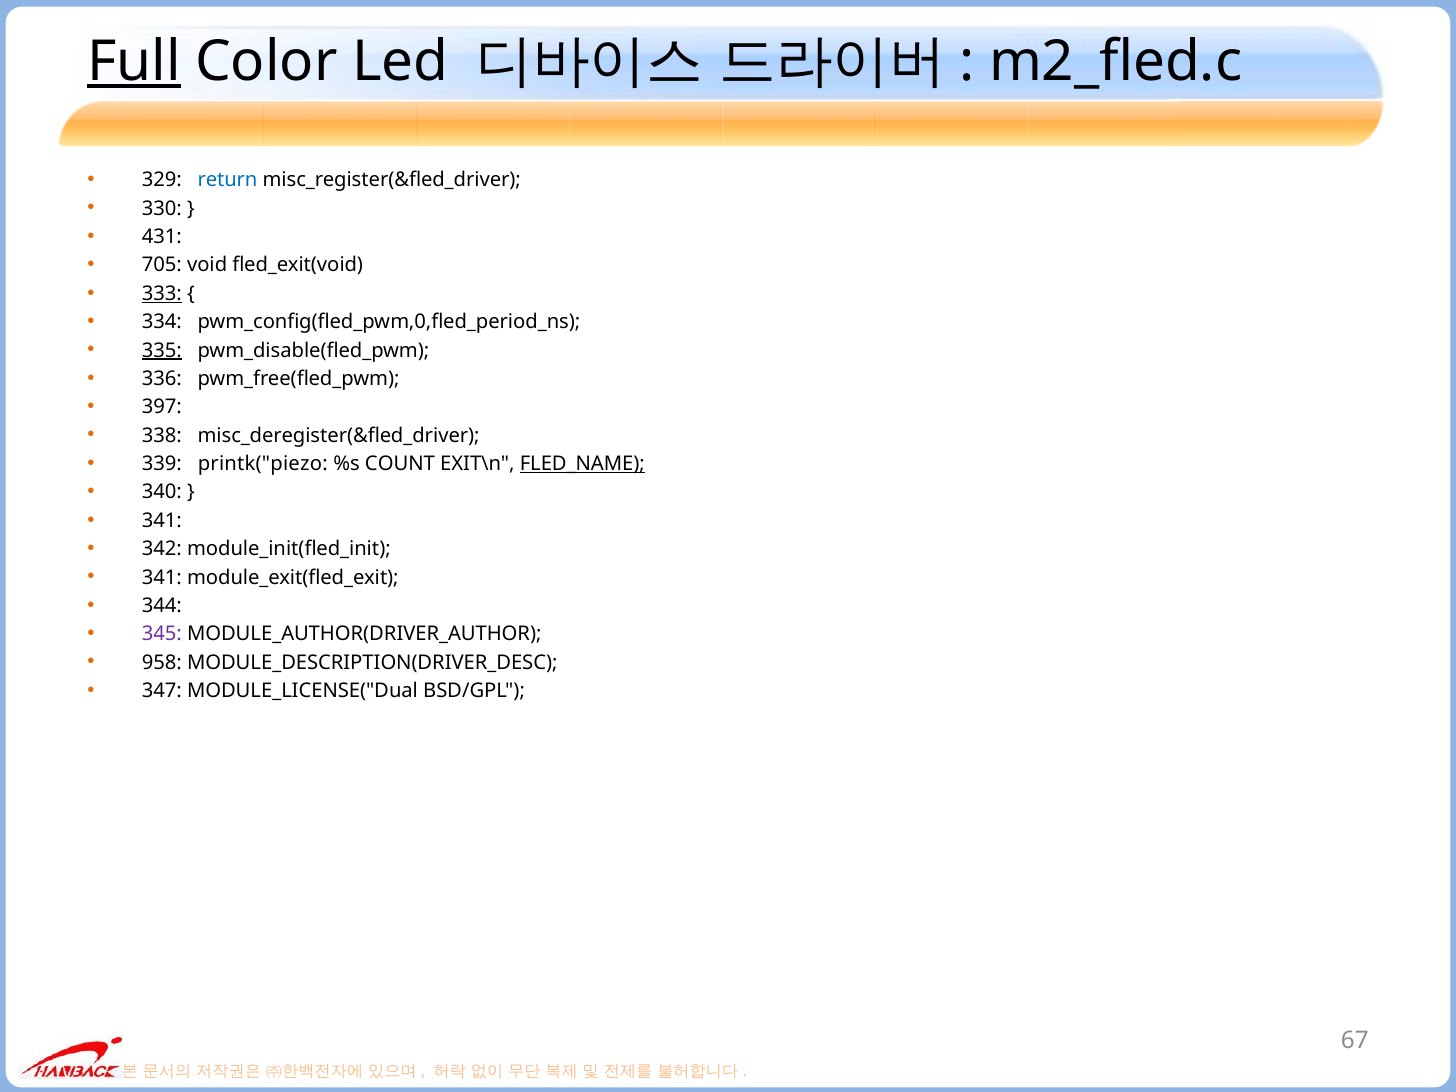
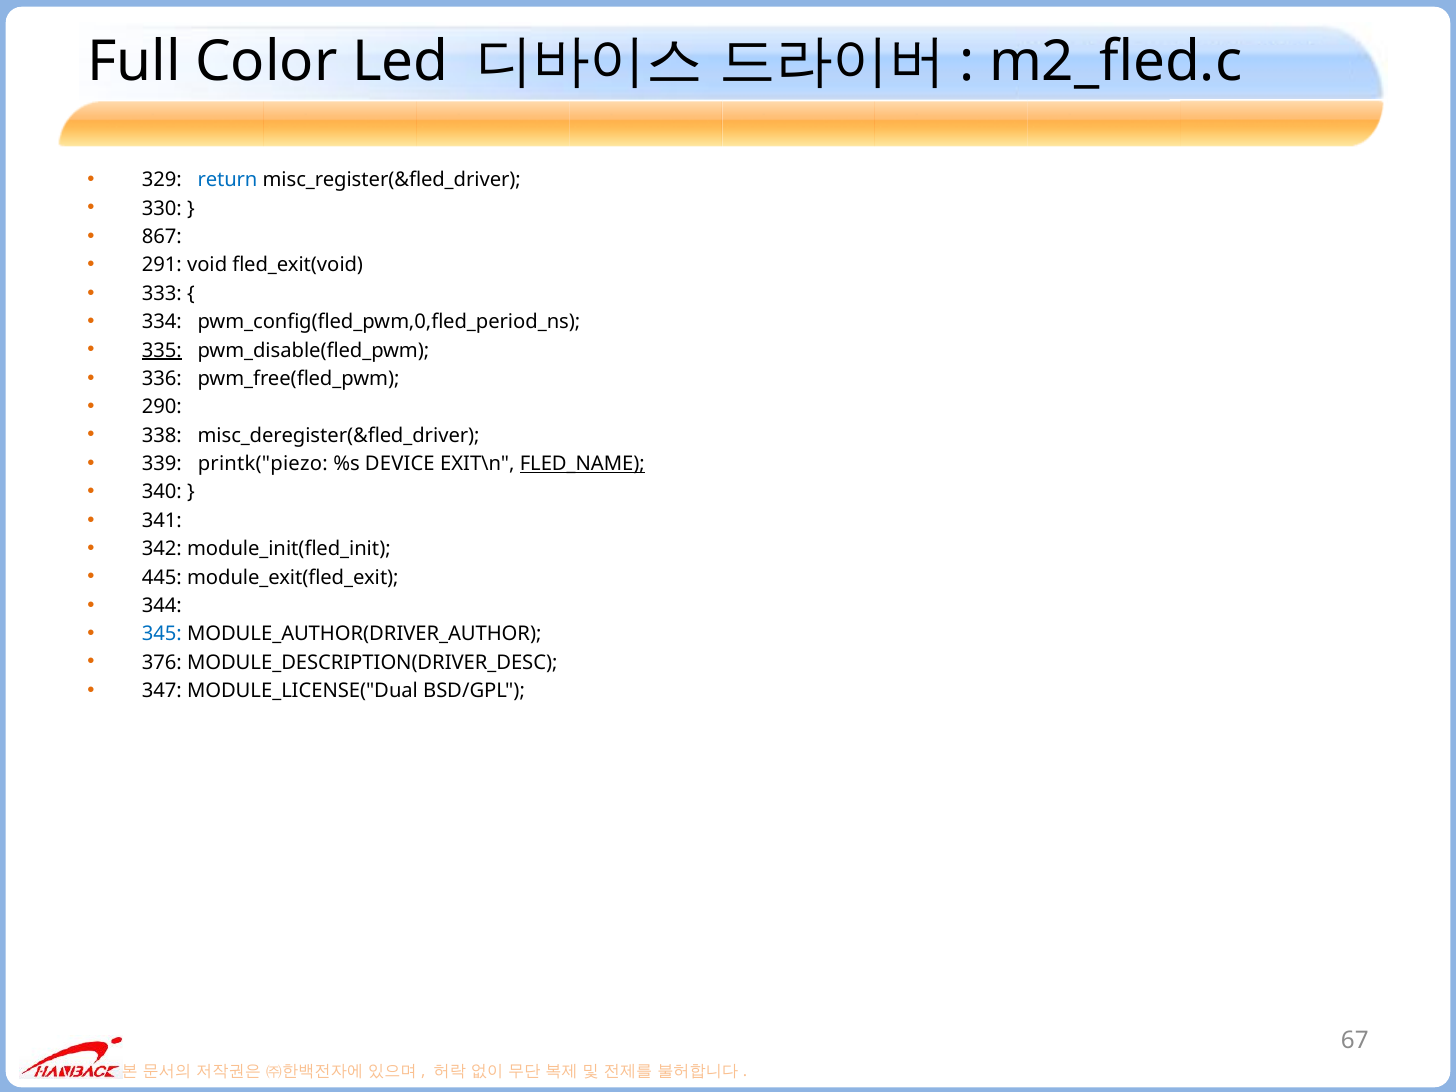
Full underline: present -> none
431: 431 -> 867
705: 705 -> 291
333 underline: present -> none
397: 397 -> 290
COUNT: COUNT -> DEVICE
341 at (162, 577): 341 -> 445
345 colour: purple -> blue
958: 958 -> 376
